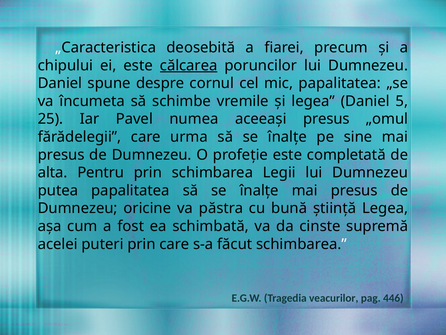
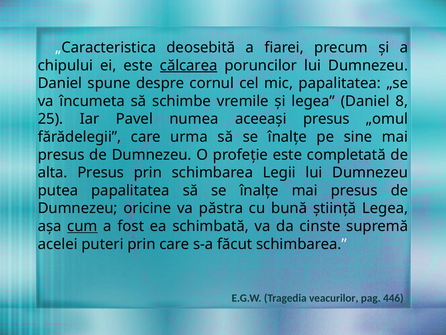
5: 5 -> 8
alta Pentru: Pentru -> Presus
cum underline: none -> present
